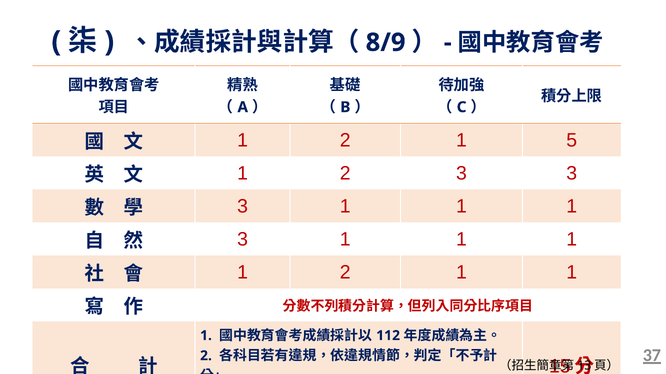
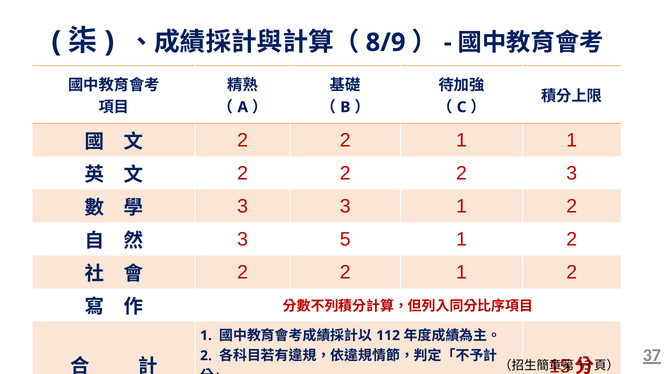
1 at (243, 140): 1 -> 2
1 5: 5 -> 1
1 at (243, 173): 1 -> 2
3 at (461, 173): 3 -> 2
1 at (345, 207): 1 -> 3
1 at (572, 207): 1 -> 2
1 at (345, 240): 1 -> 5
1 at (572, 240): 1 -> 2
1 at (243, 273): 1 -> 2
2 1 1: 1 -> 2
